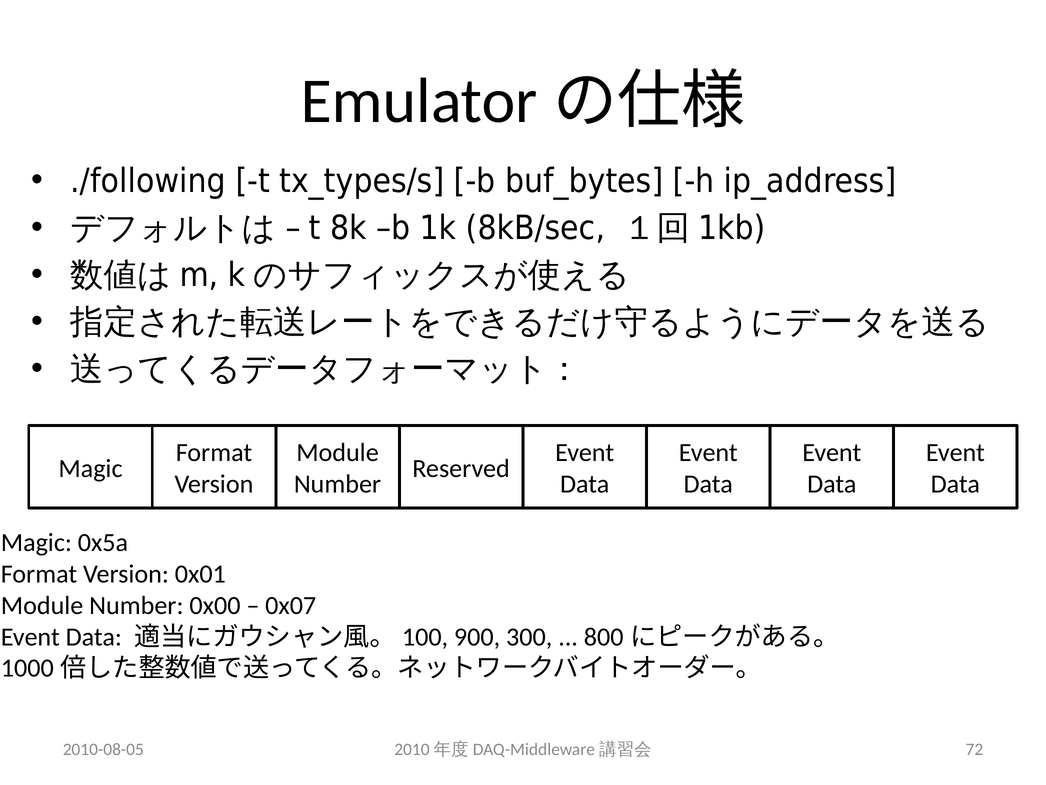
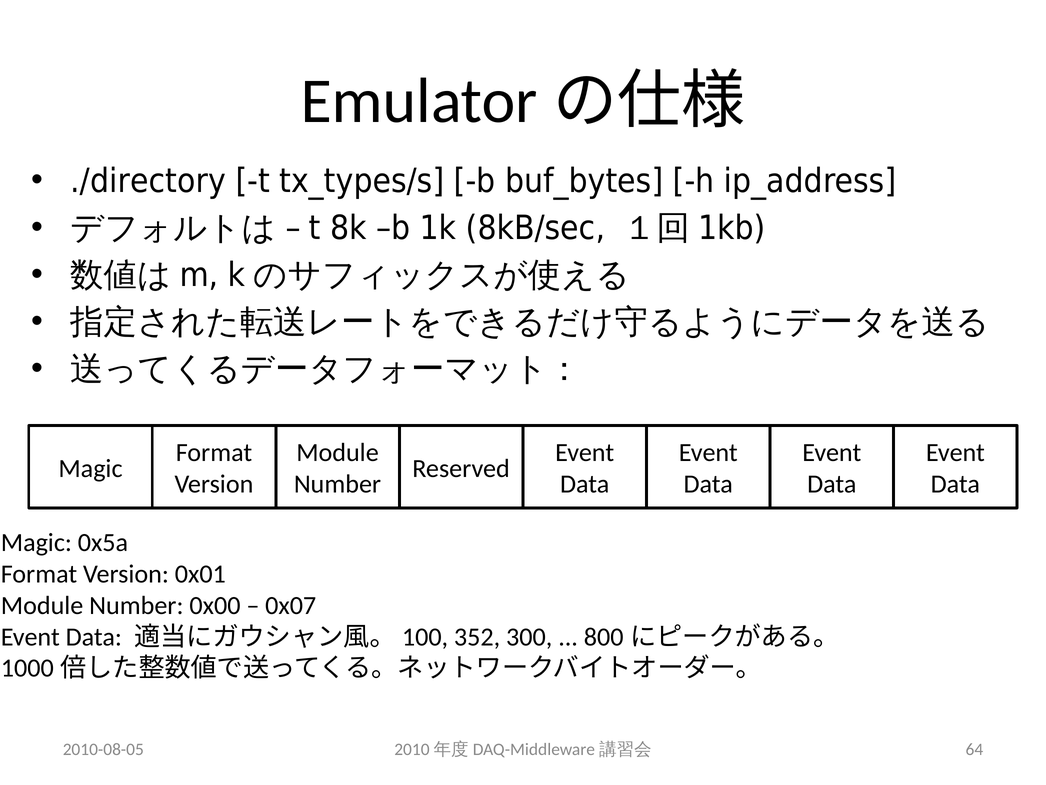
./following: ./following -> ./directory
900: 900 -> 352
72: 72 -> 64
